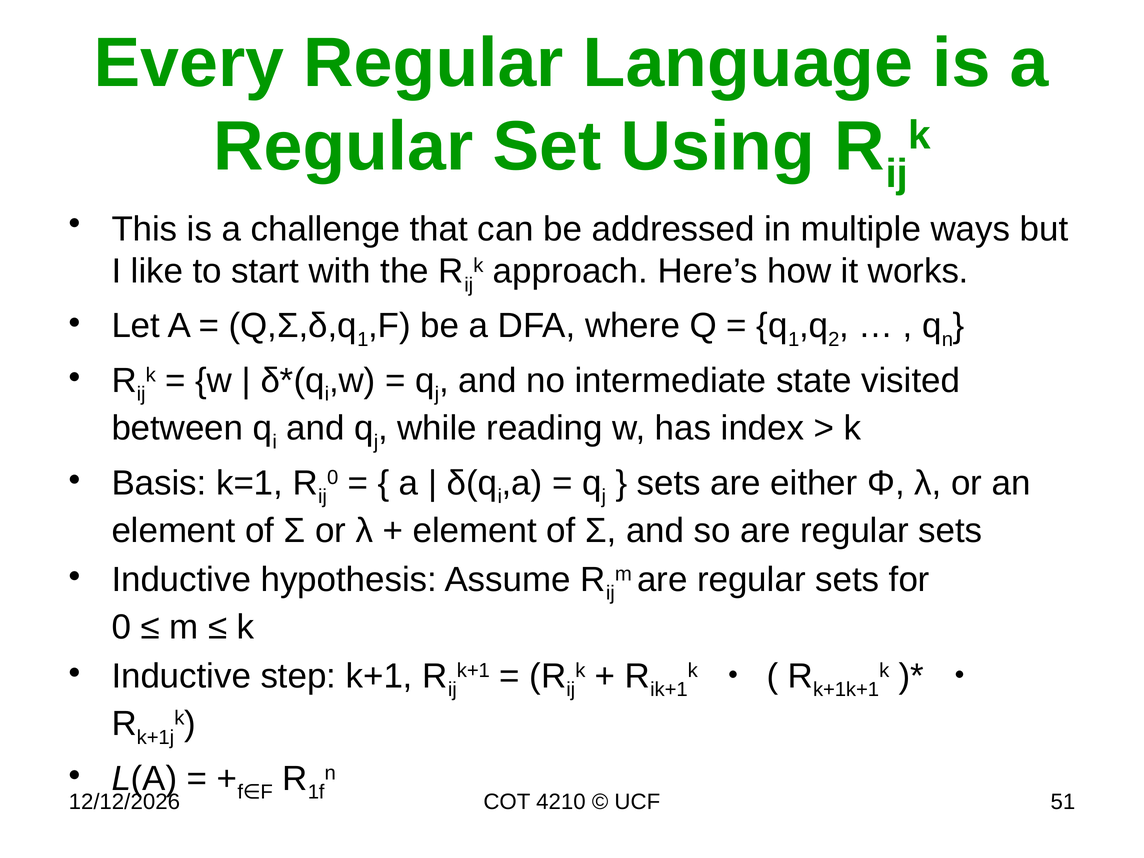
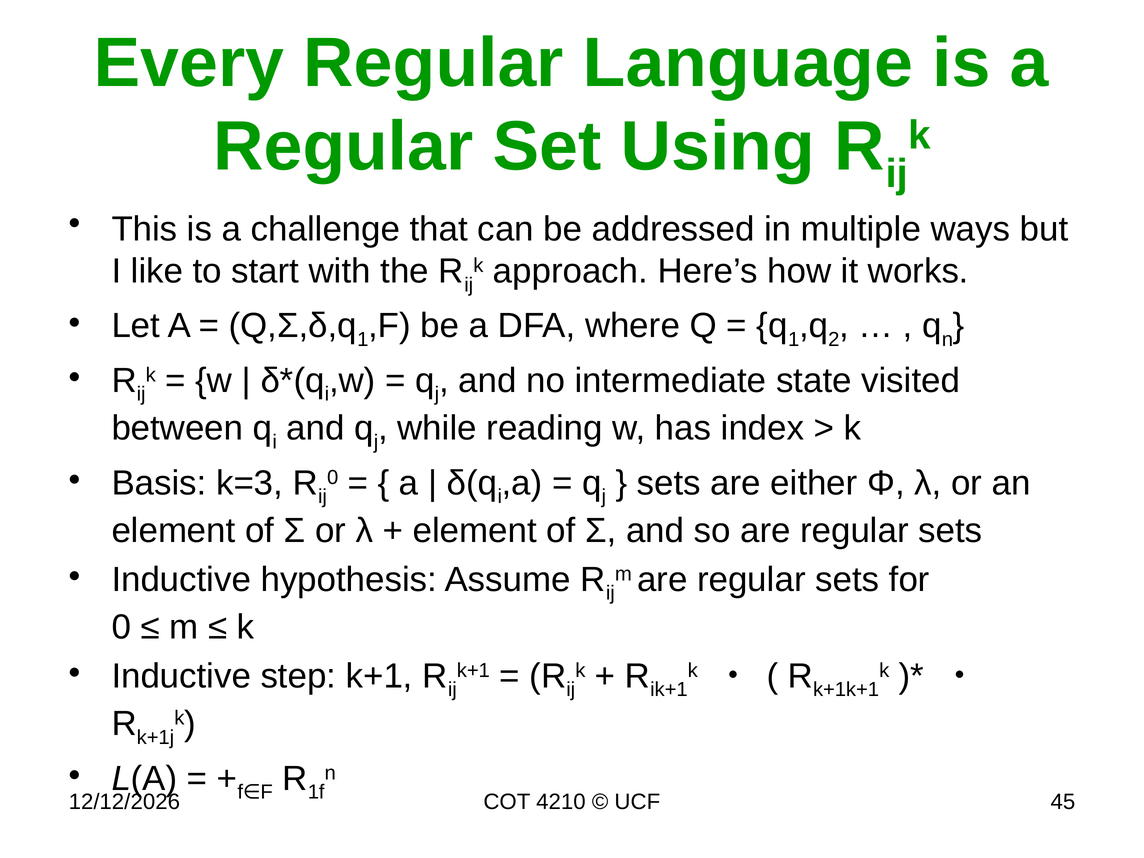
k=1: k=1 -> k=3
51: 51 -> 45
